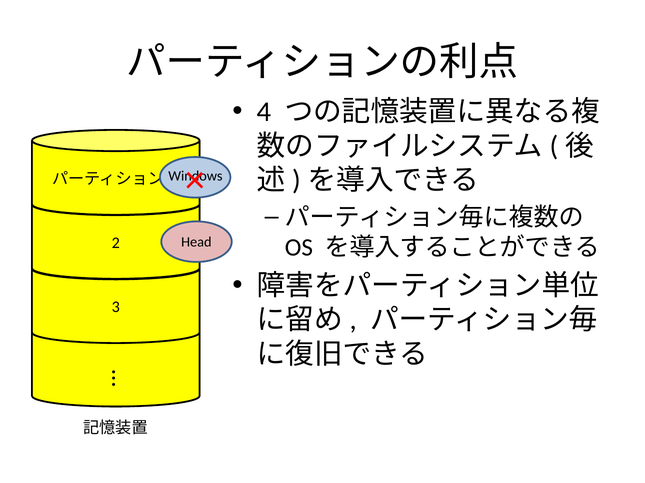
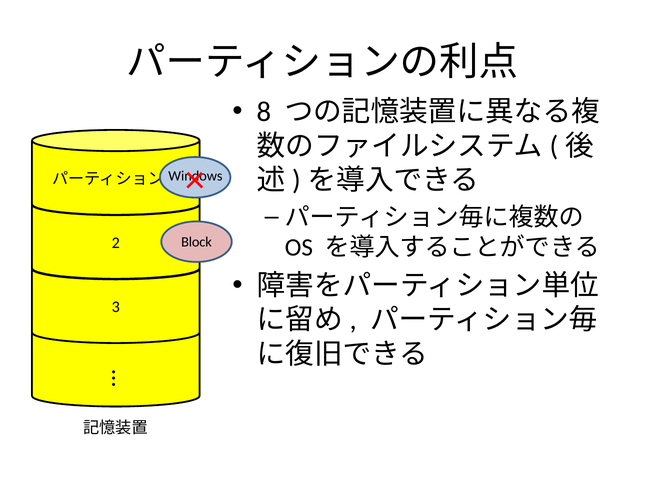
4: 4 -> 8
Head: Head -> Block
